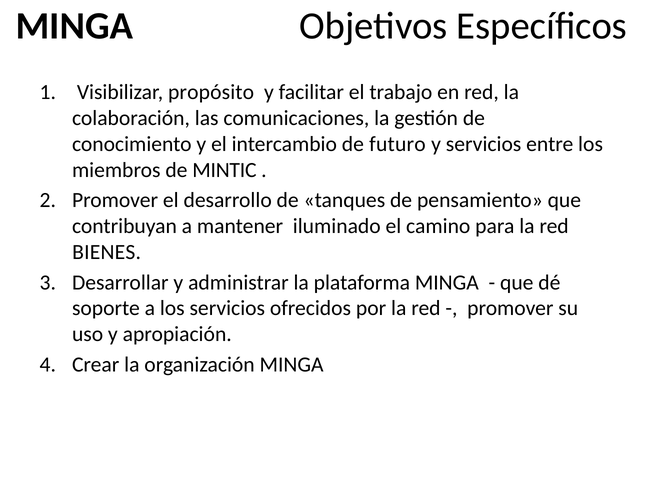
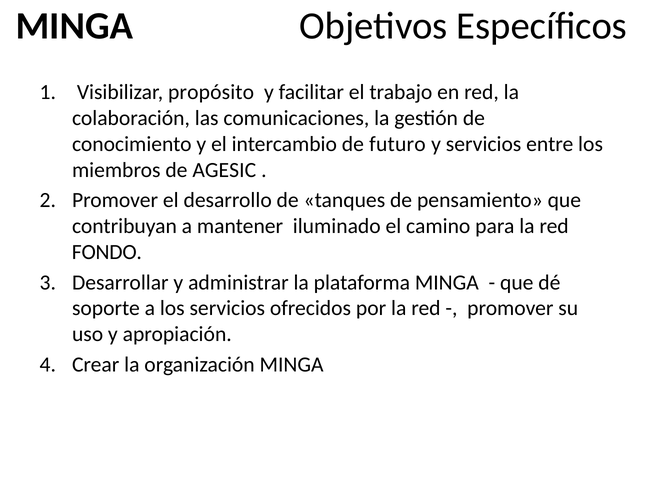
MINTIC: MINTIC -> AGESIC
BIENES: BIENES -> FONDO
